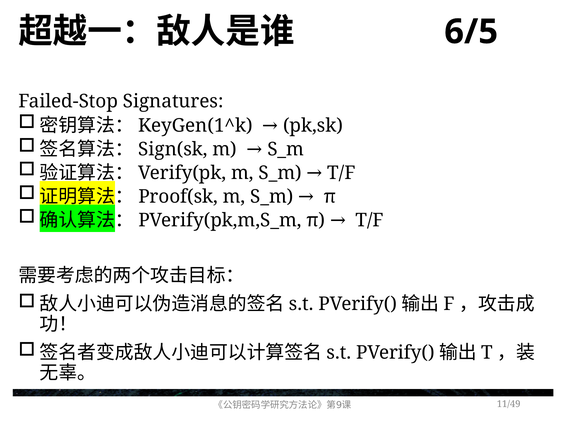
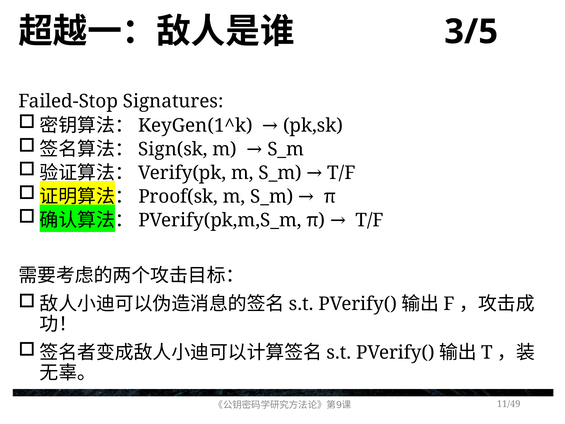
6/5: 6/5 -> 3/5
